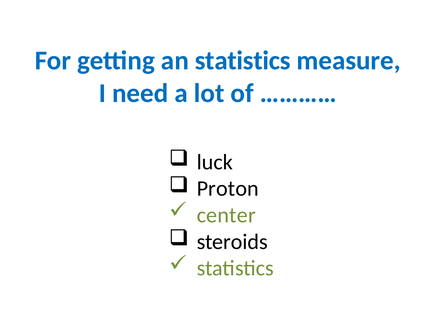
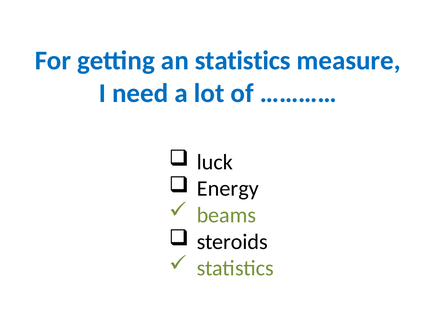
Proton: Proton -> Energy
center: center -> beams
